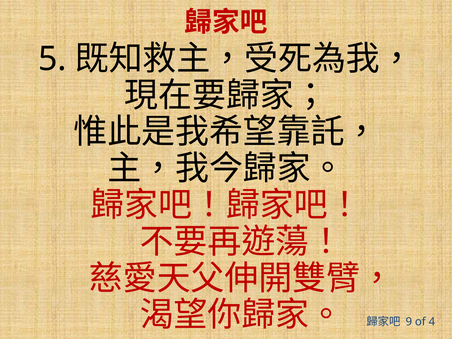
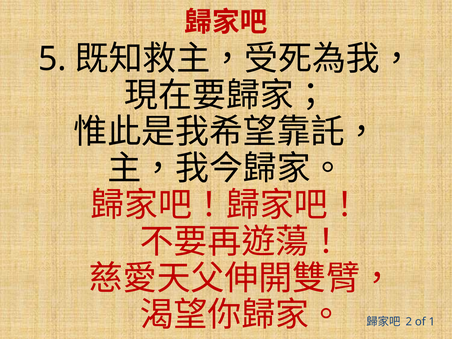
9: 9 -> 2
4: 4 -> 1
